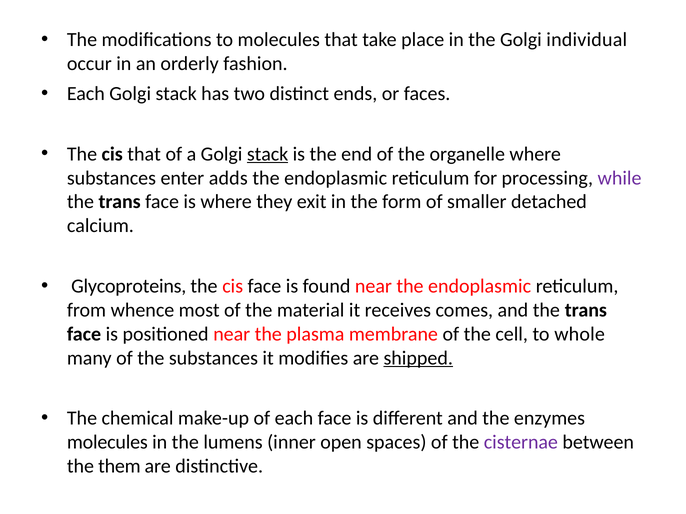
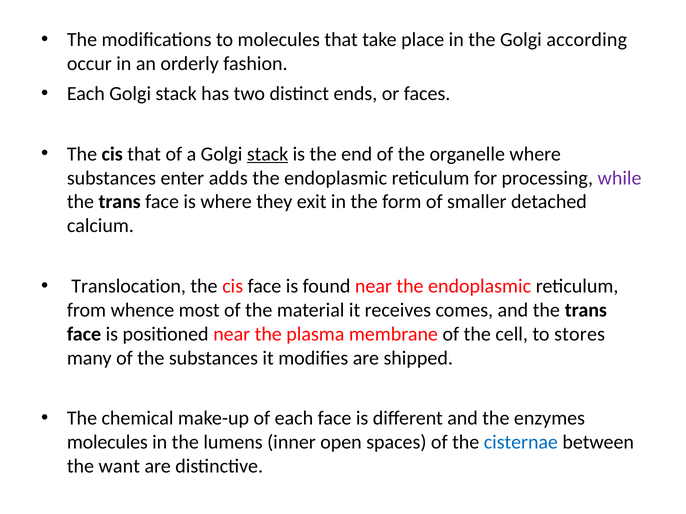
individual: individual -> according
Glycoproteins: Glycoproteins -> Translocation
whole: whole -> stores
shipped underline: present -> none
cisternae colour: purple -> blue
them: them -> want
